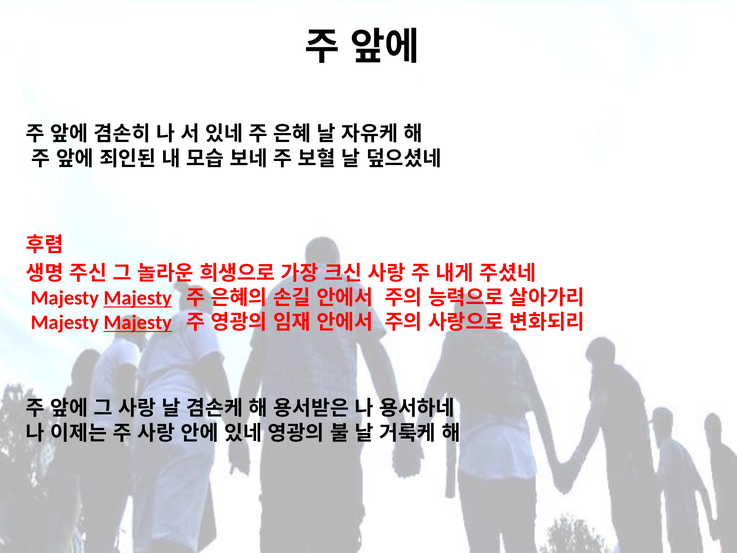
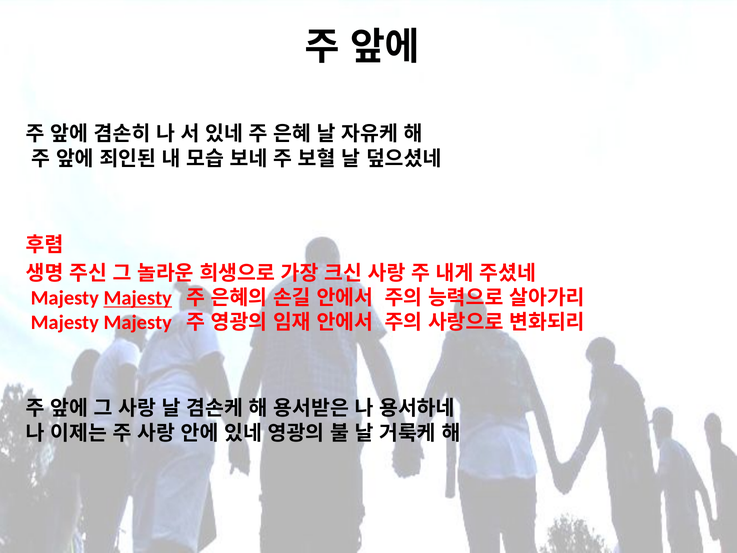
Majesty at (138, 323) underline: present -> none
